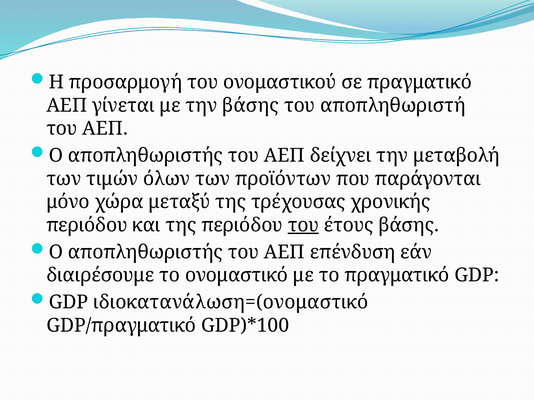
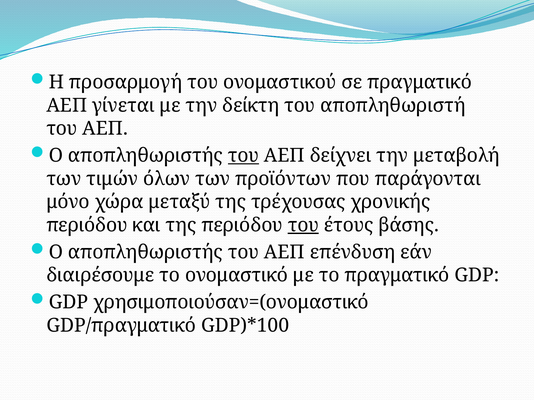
την βάσης: βάσης -> δείκτη
του at (243, 156) underline: none -> present
ιδιοκατανάλωση=(ονομαστικό: ιδιοκατανάλωση=(ονομαστικό -> χρησιμοποιούσαν=(ονομαστικό
